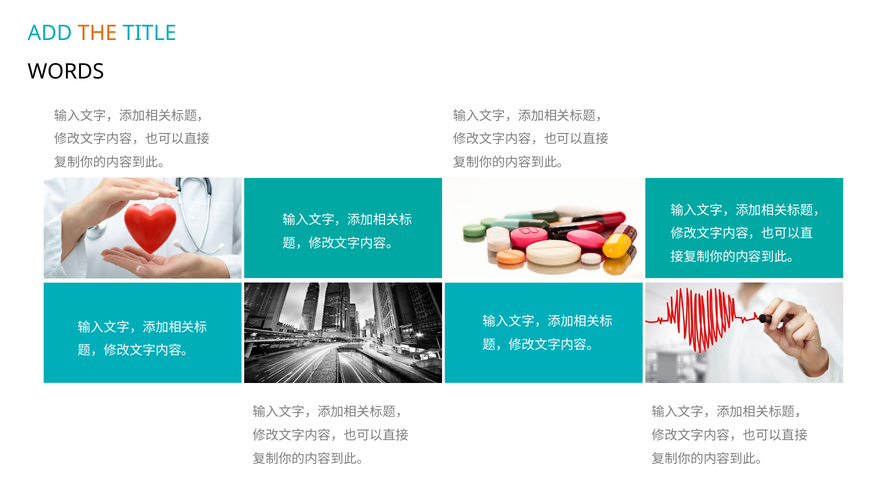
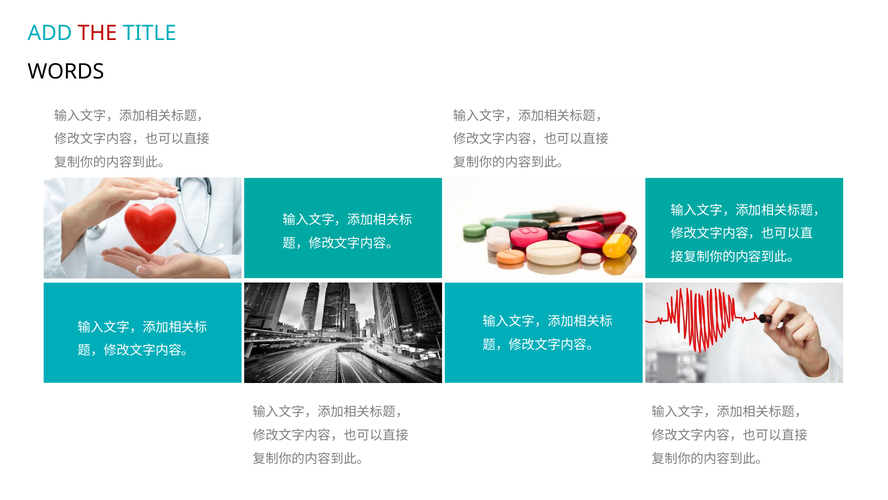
THE colour: orange -> red
